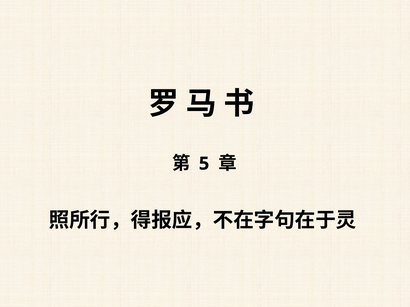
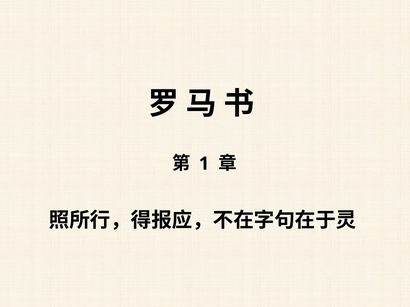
5: 5 -> 1
